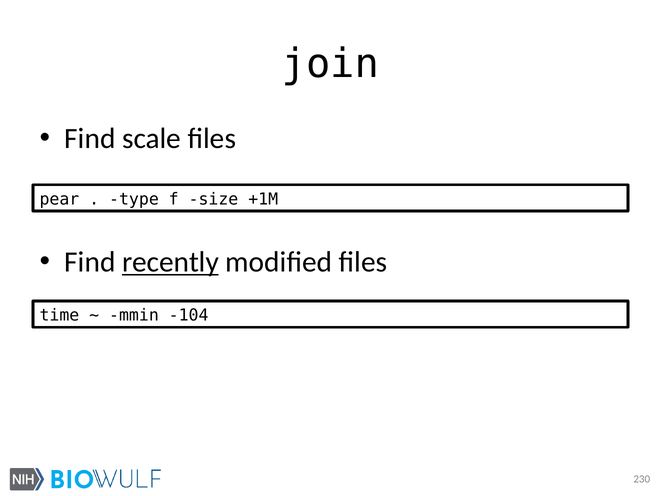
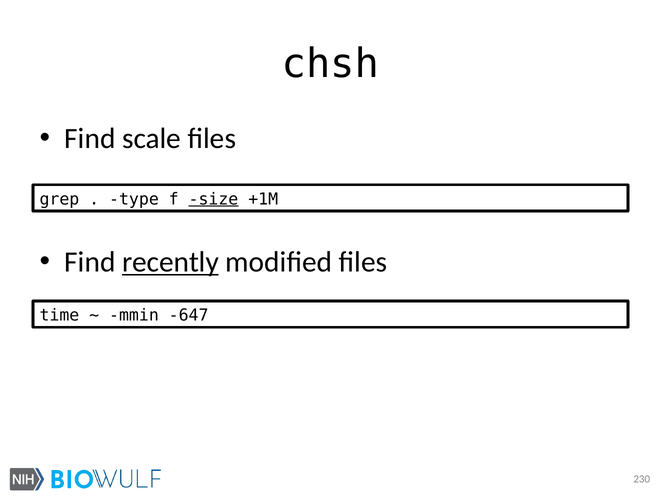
join: join -> chsh
pear: pear -> grep
size underline: none -> present
-104: -104 -> -647
